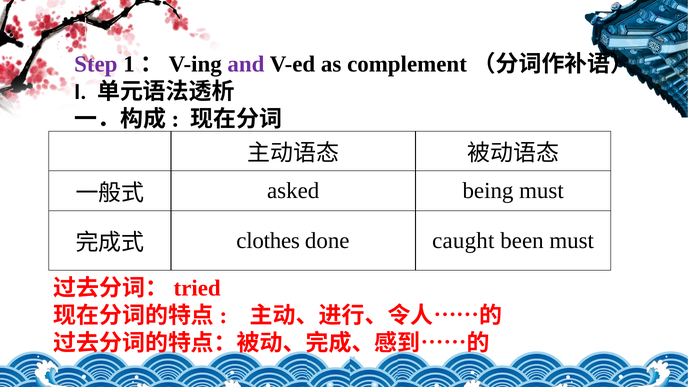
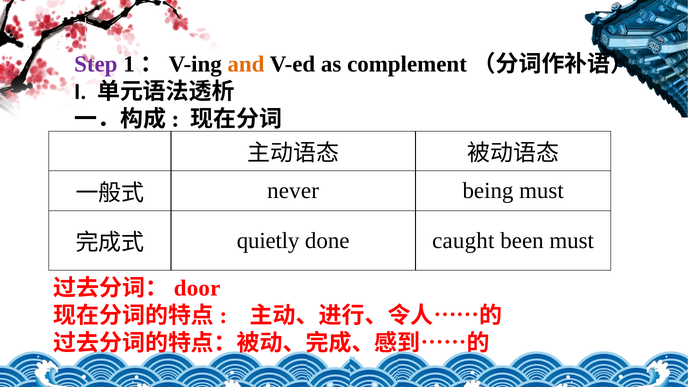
and colour: purple -> orange
asked: asked -> never
clothes: clothes -> quietly
tried: tried -> door
